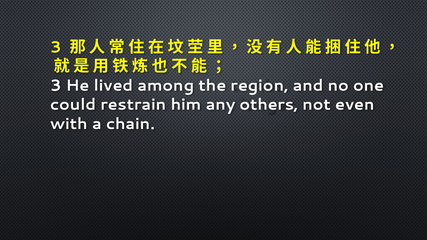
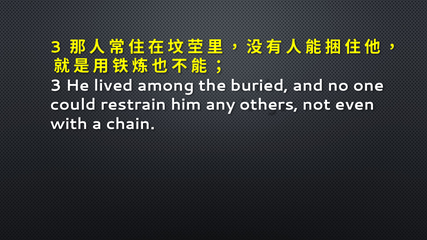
region: region -> buried
